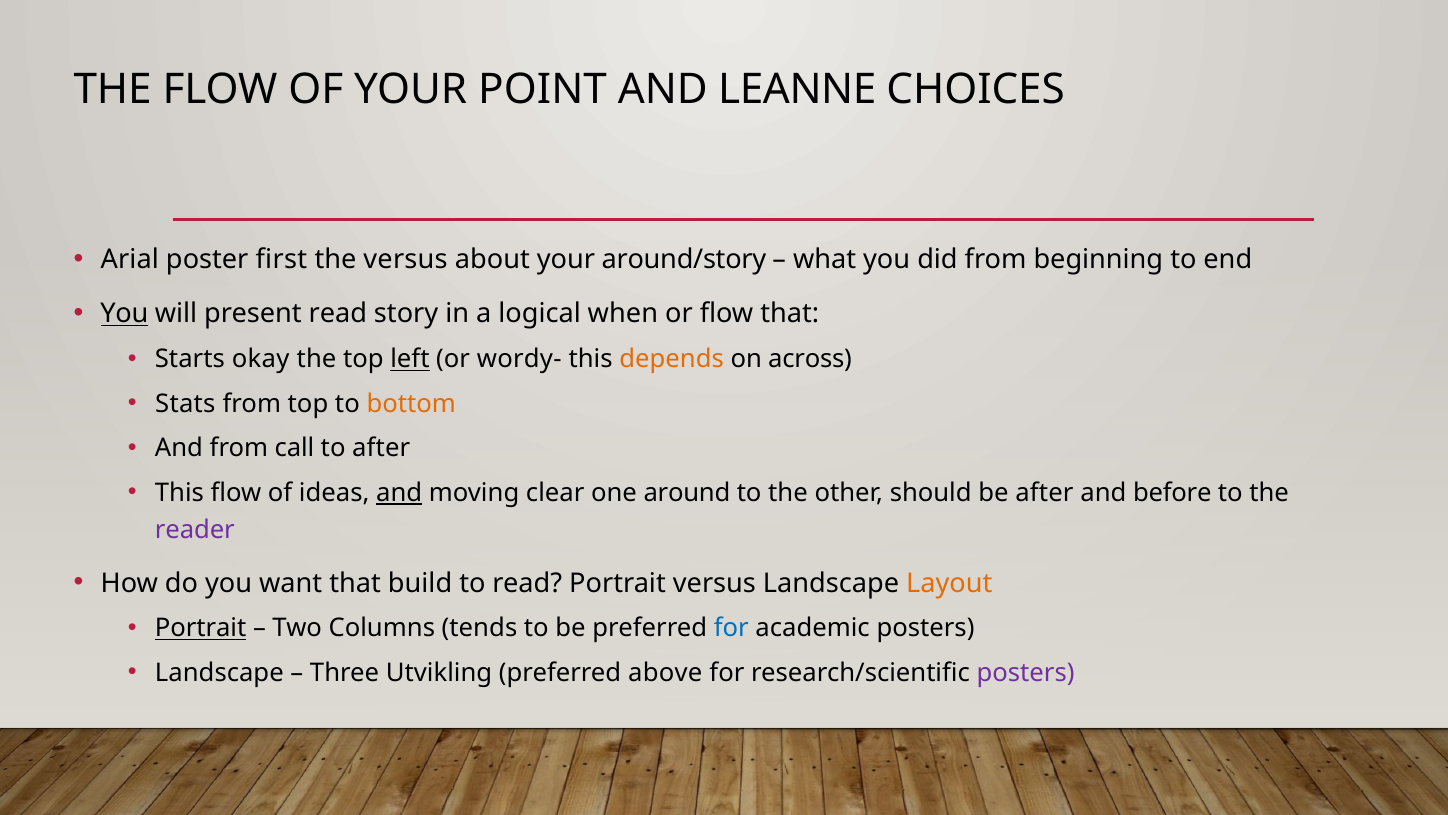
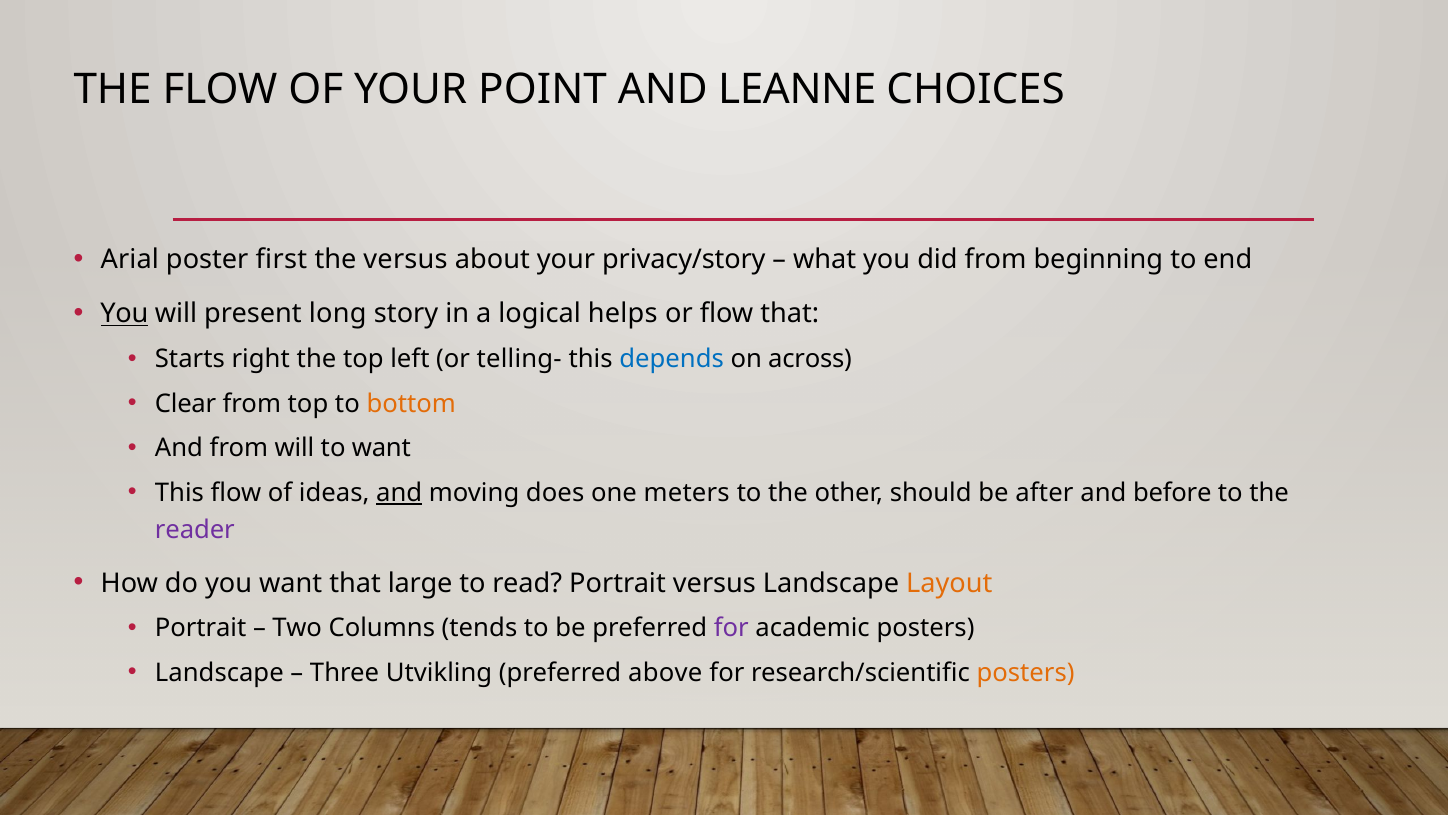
around/story: around/story -> privacy/story
present read: read -> long
when: when -> helps
okay: okay -> right
left underline: present -> none
wordy-: wordy- -> telling-
depends colour: orange -> blue
Stats: Stats -> Clear
from call: call -> will
to after: after -> want
clear: clear -> does
around: around -> meters
build: build -> large
Portrait at (201, 628) underline: present -> none
for at (731, 628) colour: blue -> purple
posters at (1026, 673) colour: purple -> orange
